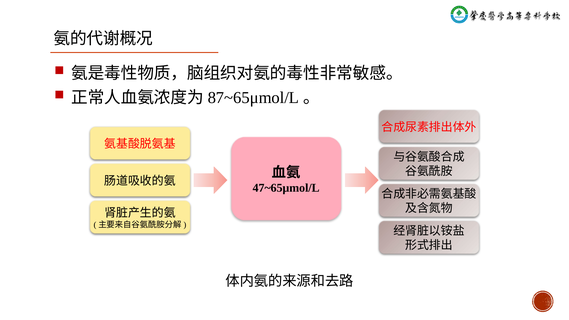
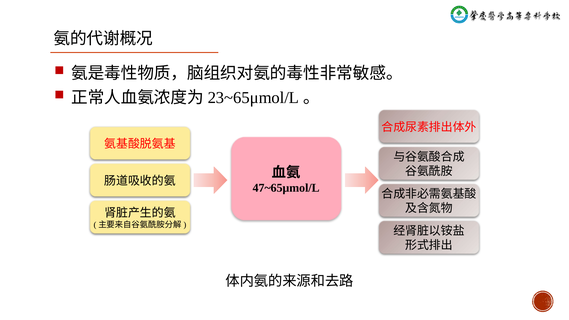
87~65μmol/L: 87~65μmol/L -> 23~65μmol/L
